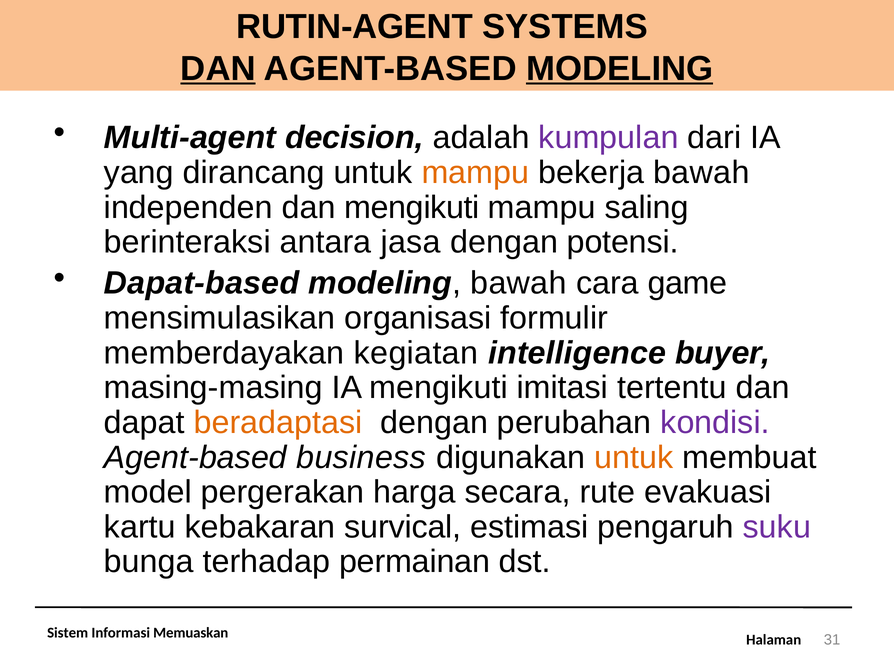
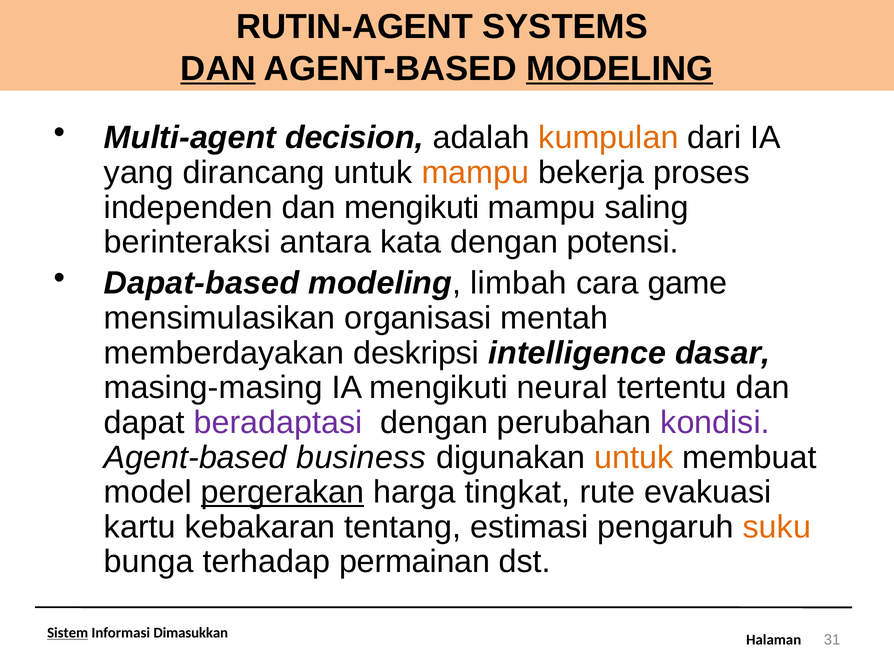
kumpulan colour: purple -> orange
bekerja bawah: bawah -> proses
jasa: jasa -> kata
modeling bawah: bawah -> limbah
formulir: formulir -> mentah
kegiatan: kegiatan -> deskripsi
buyer: buyer -> dasar
imitasi: imitasi -> neural
beradaptasi colour: orange -> purple
pergerakan underline: none -> present
secara: secara -> tingkat
survical: survical -> tentang
suku colour: purple -> orange
Sistem underline: none -> present
Memuaskan: Memuaskan -> Dimasukkan
